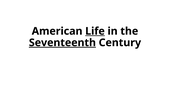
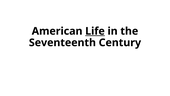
Seventeenth underline: present -> none
